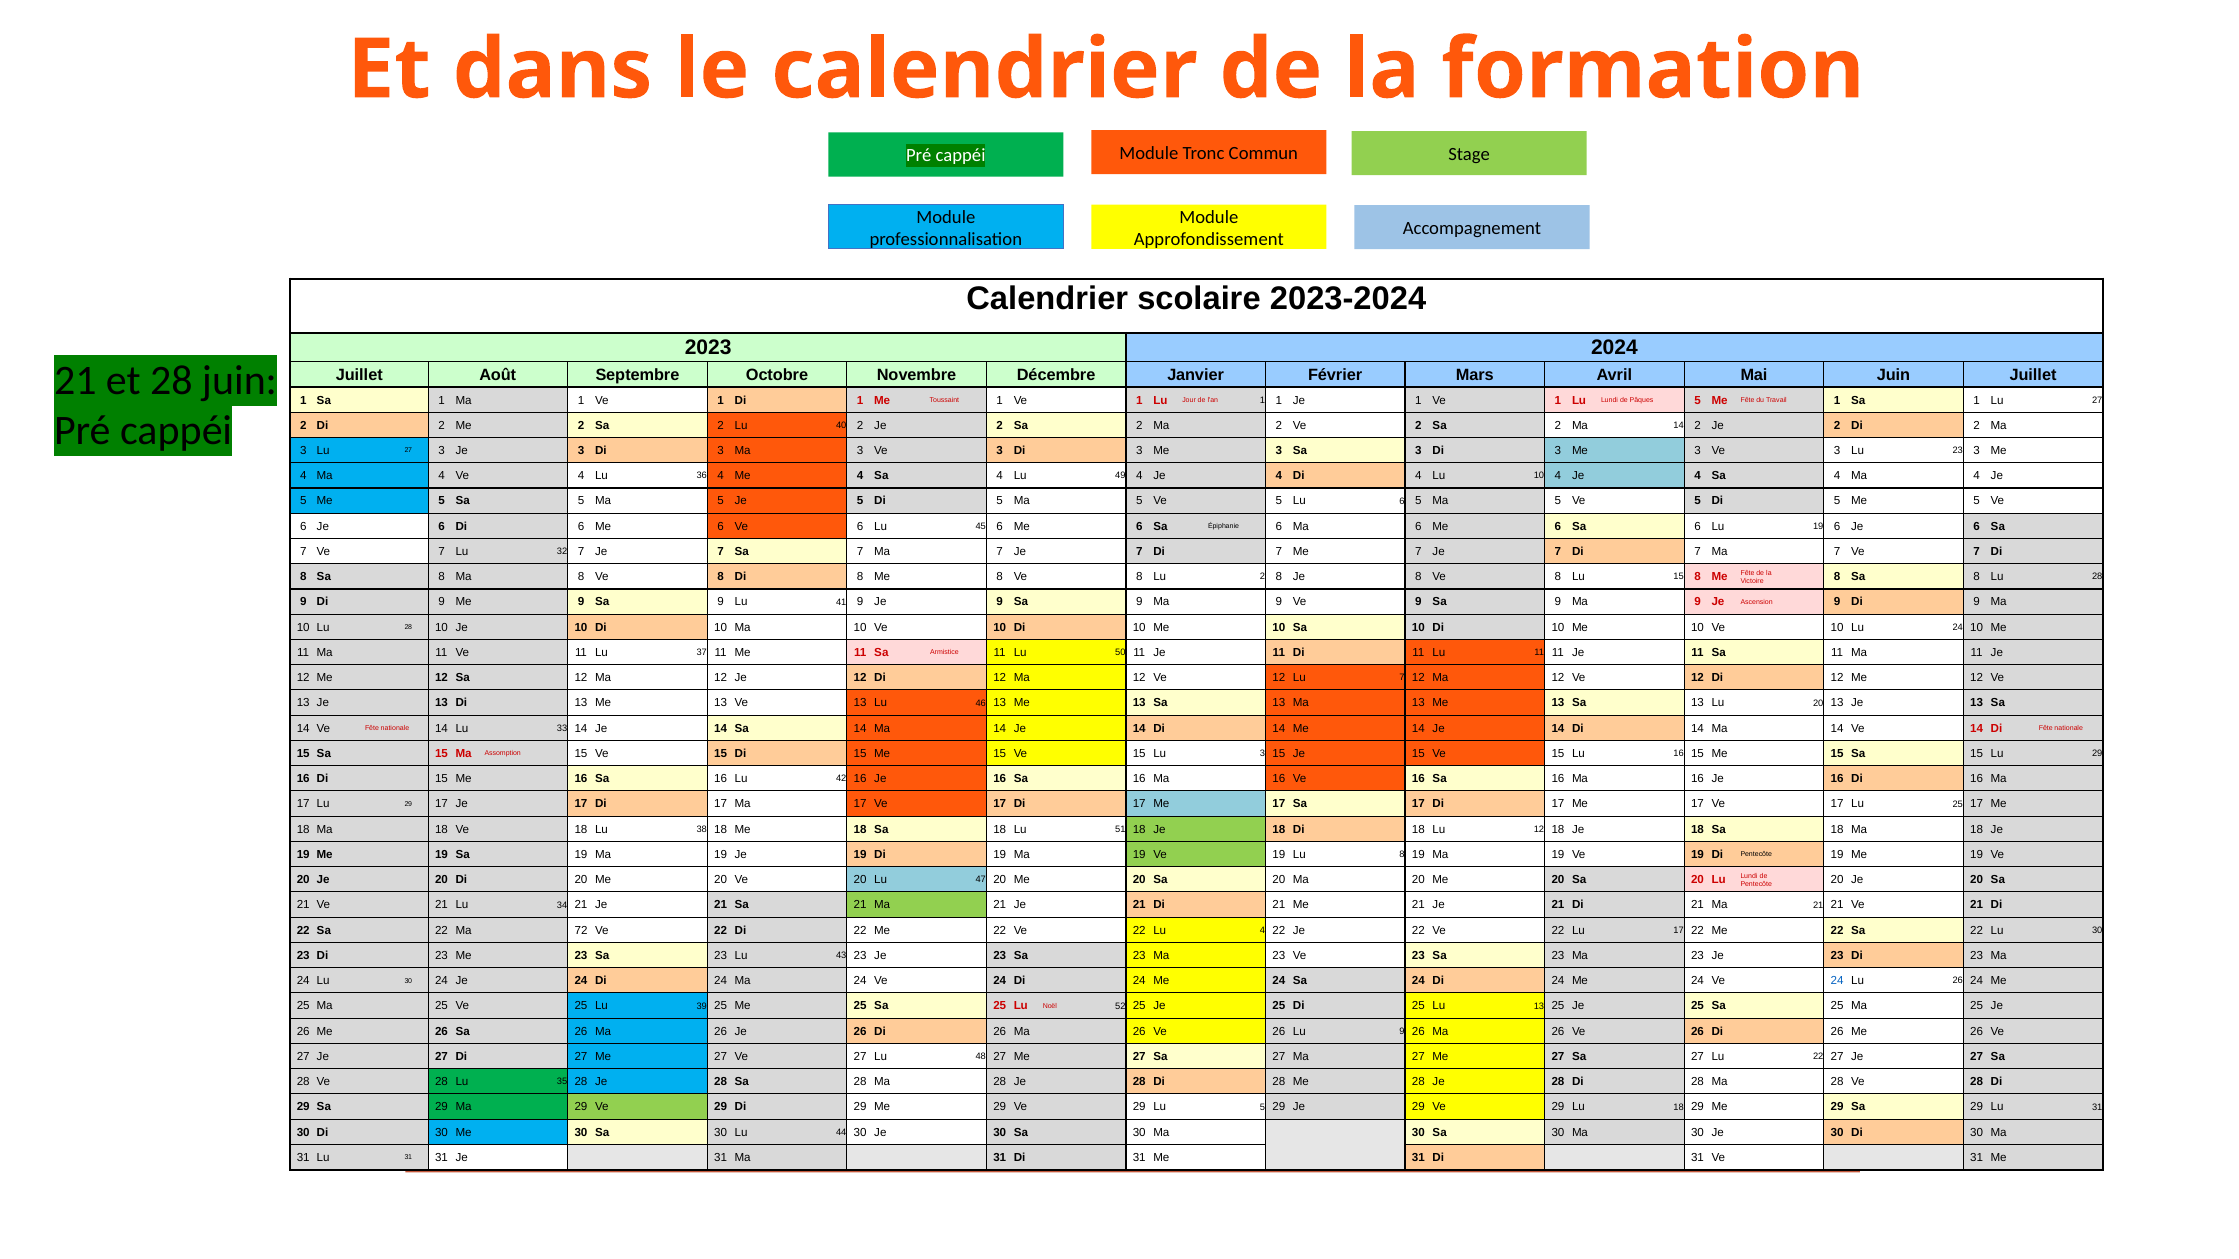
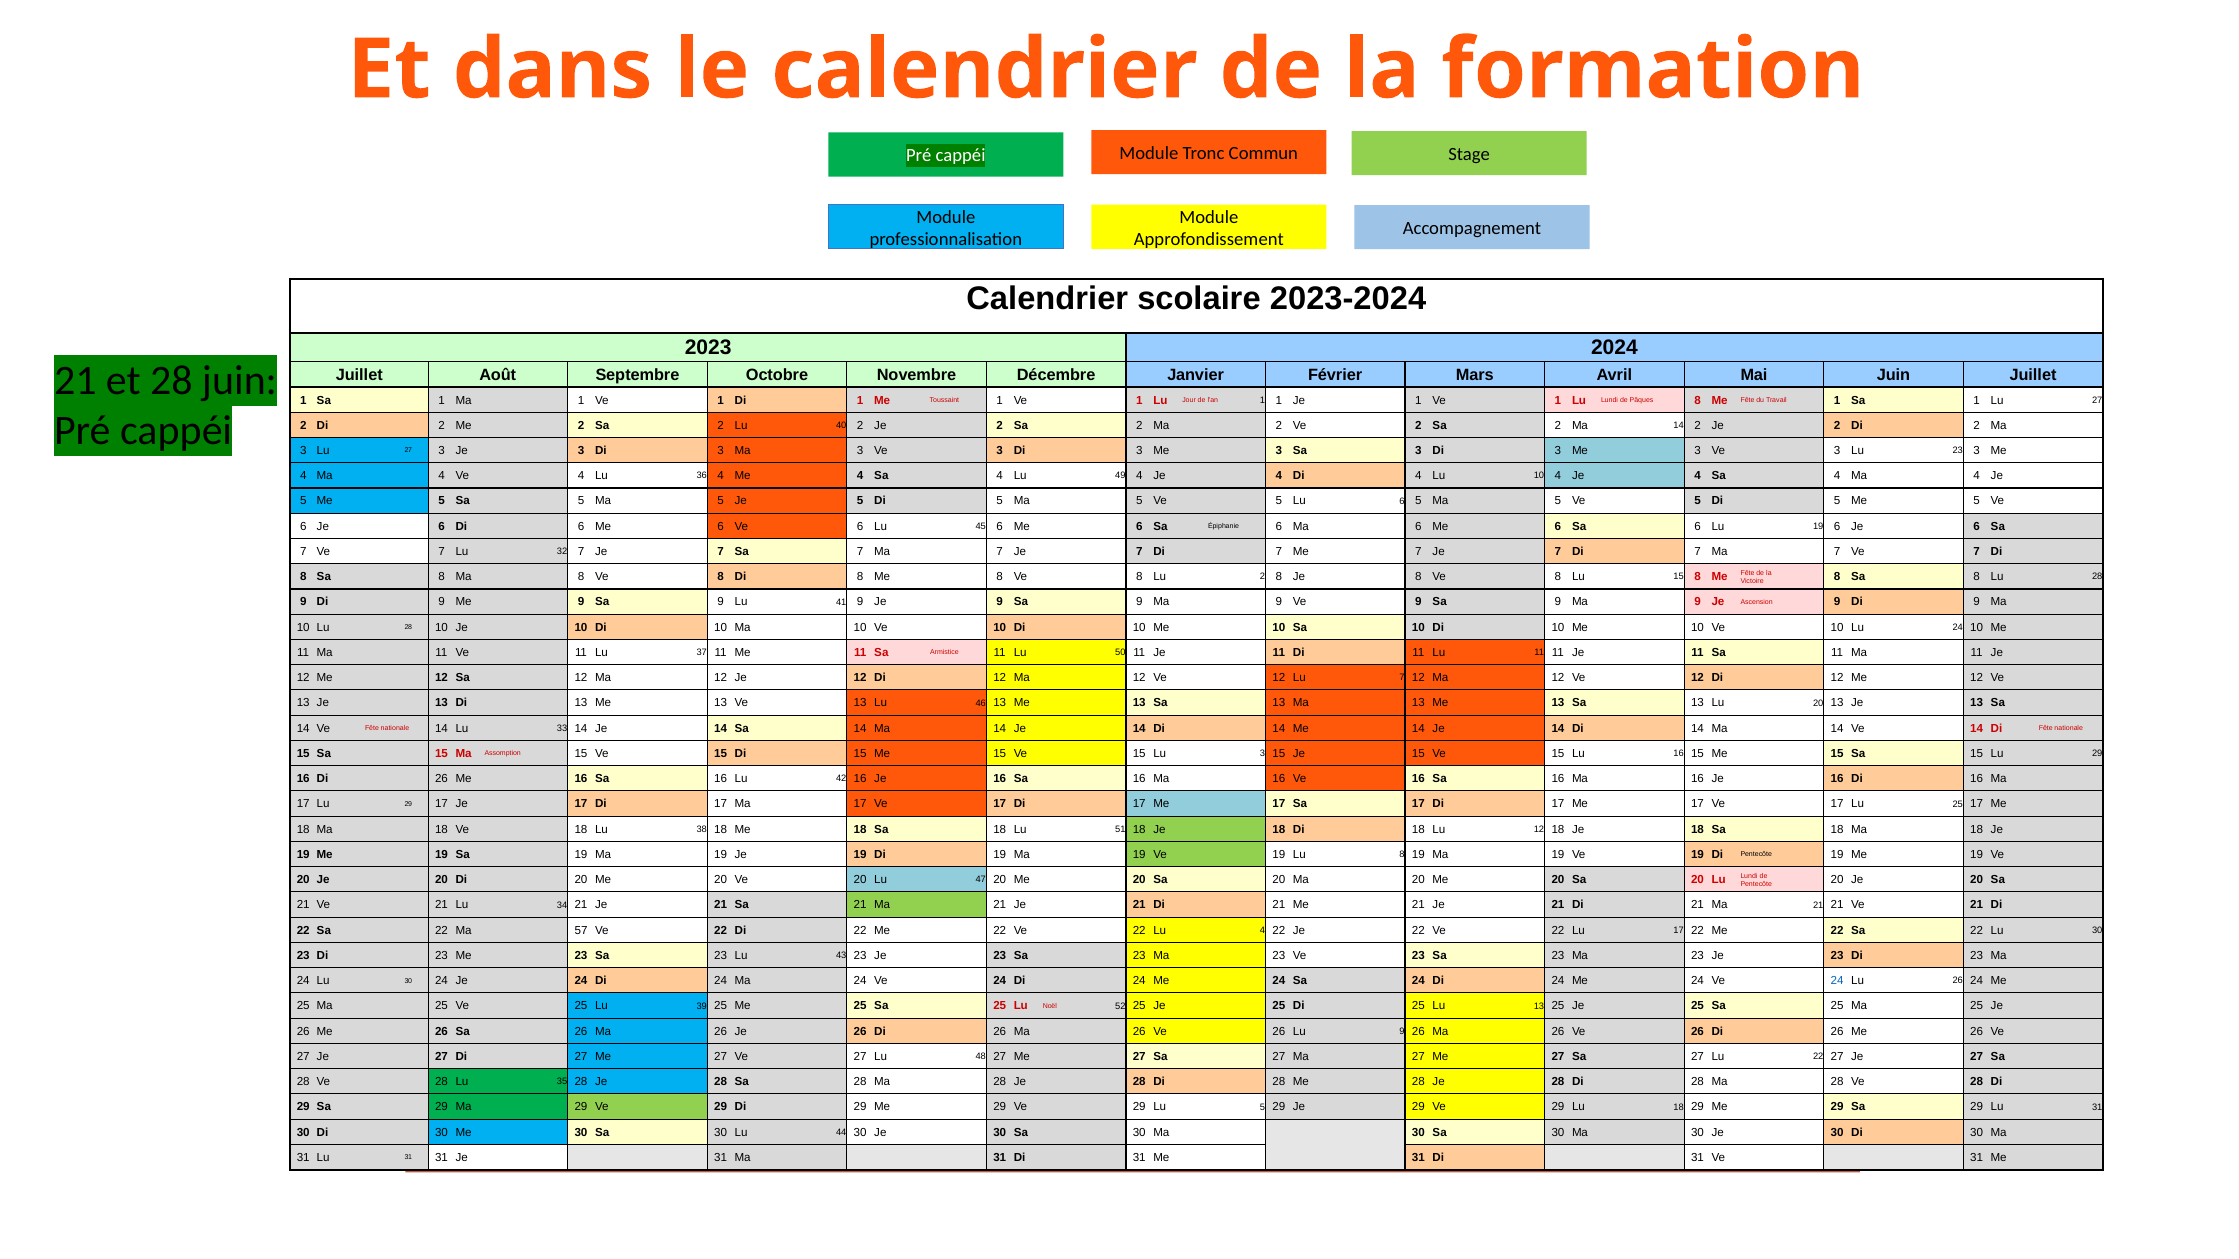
Pâques 5: 5 -> 8
16 Di 15: 15 -> 26
72: 72 -> 57
